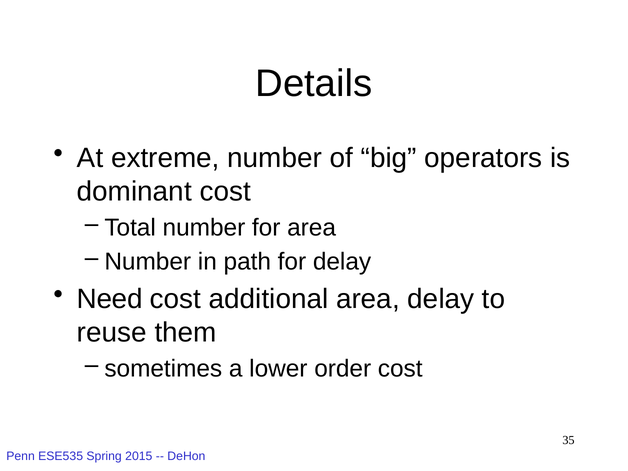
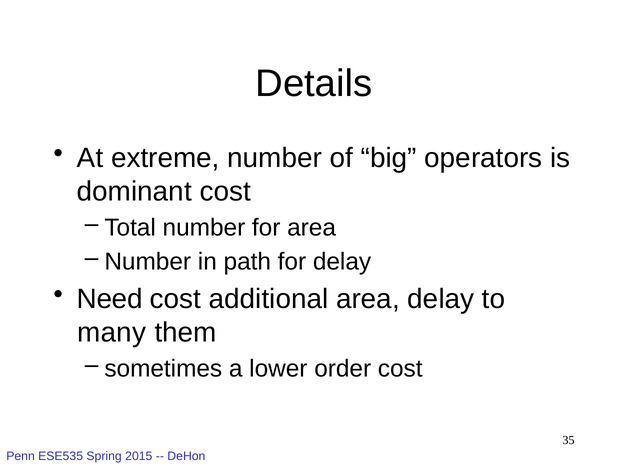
reuse: reuse -> many
